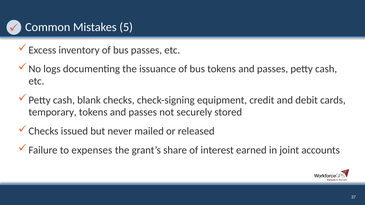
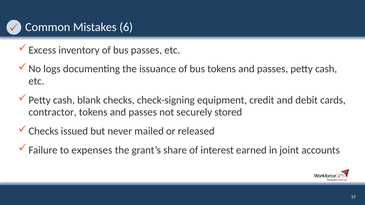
5: 5 -> 6
temporary: temporary -> contractor
